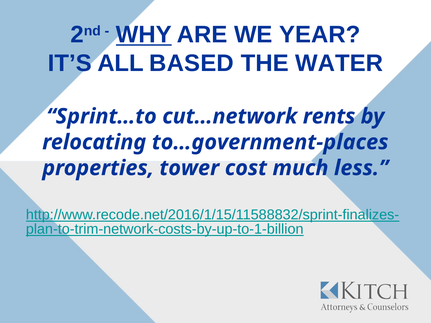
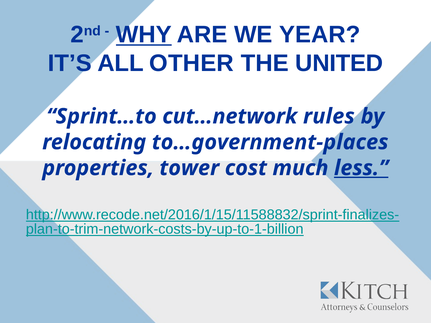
BASED: BASED -> OTHER
WATER: WATER -> UNITED
rents: rents -> rules
less underline: none -> present
